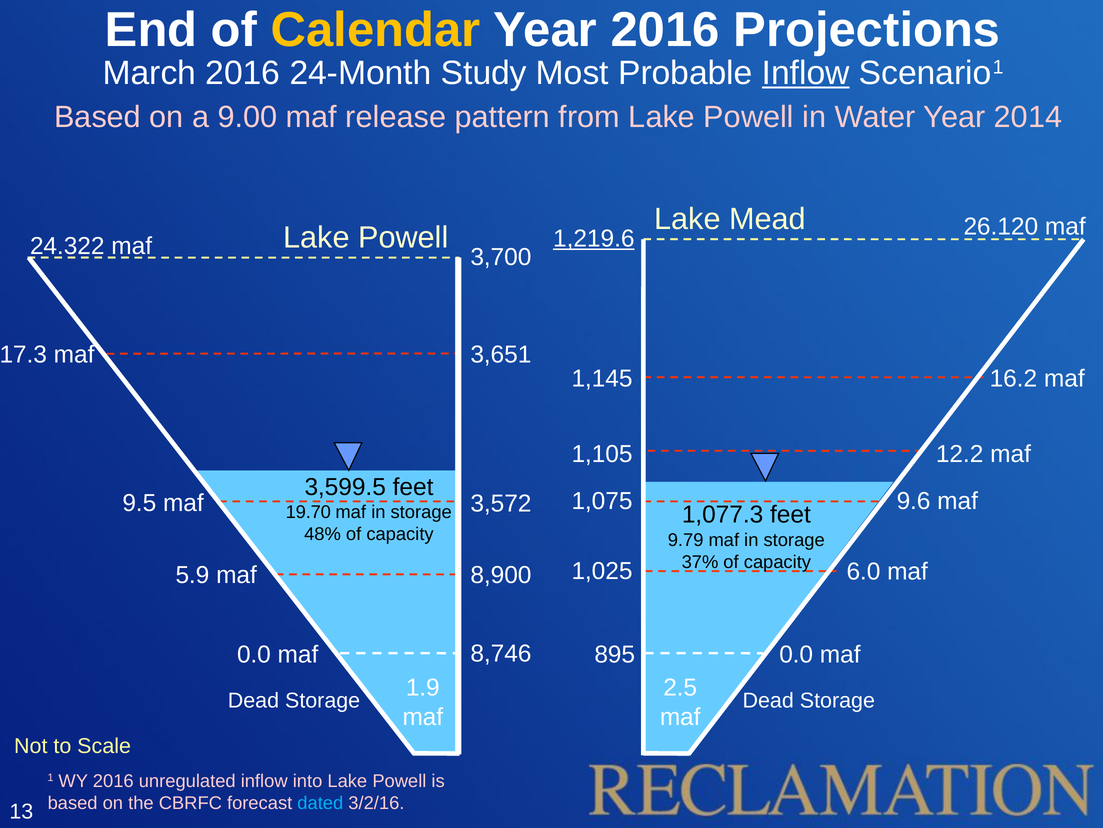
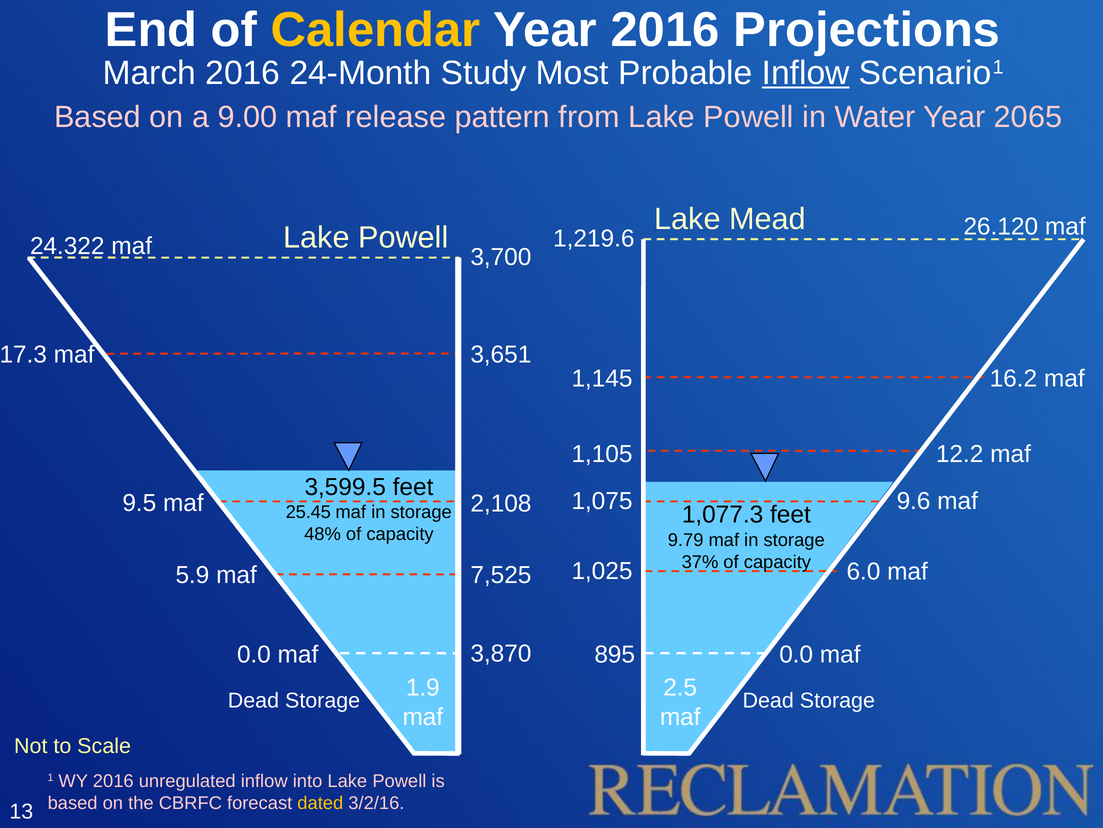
2014: 2014 -> 2065
1,219.6 underline: present -> none
3,572: 3,572 -> 2,108
19.70: 19.70 -> 25.45
8,900: 8,900 -> 7,525
8,746: 8,746 -> 3,870
dated colour: light blue -> yellow
